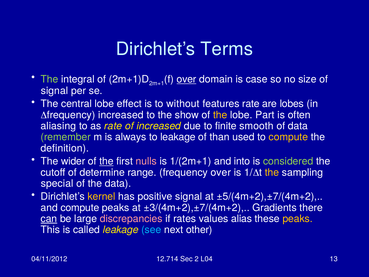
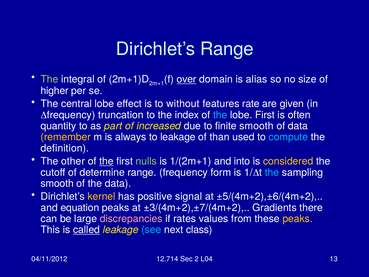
Dirichlet’s Terms: Terms -> Range
case: case -> alias
signal at (54, 91): signal -> higher
lobes: lobes -> given
frequency increased: increased -> truncation
show: show -> index
the at (220, 115) colour: yellow -> light blue
lobe Part: Part -> First
aliasing: aliasing -> quantity
as rate: rate -> part
remember colour: light green -> yellow
compute at (288, 137) colour: yellow -> light blue
wider: wider -> other
nulls colour: pink -> light green
considered colour: light green -> yellow
frequency over: over -> form
the at (272, 172) colour: yellow -> light blue
special at (57, 183): special -> smooth
±5/(4m+2),±7/(4m+2: ±5/(4m+2),±7/(4m+2 -> ±5/(4m+2),±6/(4m+2
and compute: compute -> equation
can underline: present -> none
alias: alias -> from
called underline: none -> present
other: other -> class
